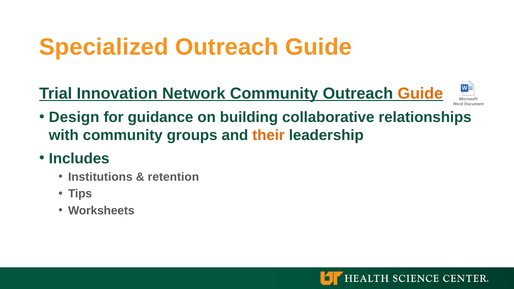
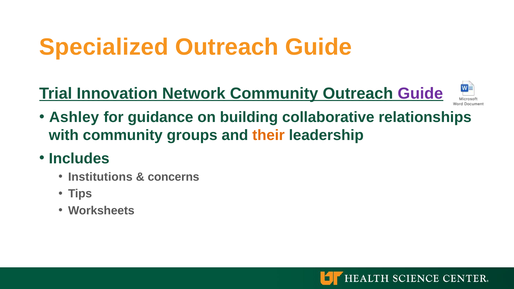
Guide at (420, 93) colour: orange -> purple
Design: Design -> Ashley
retention: retention -> concerns
